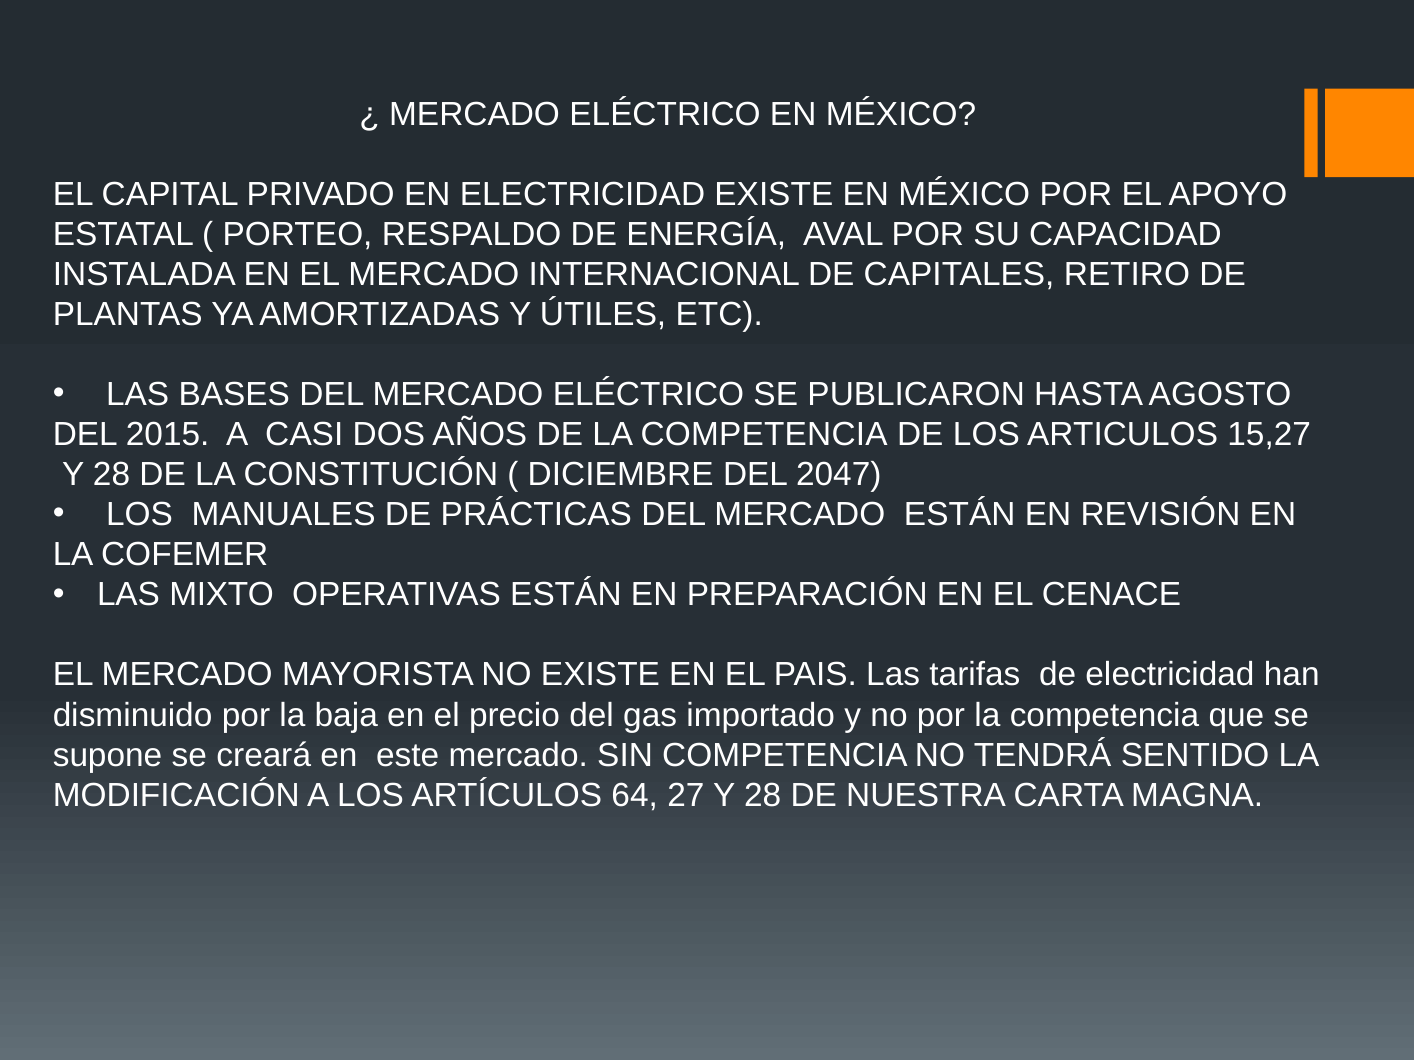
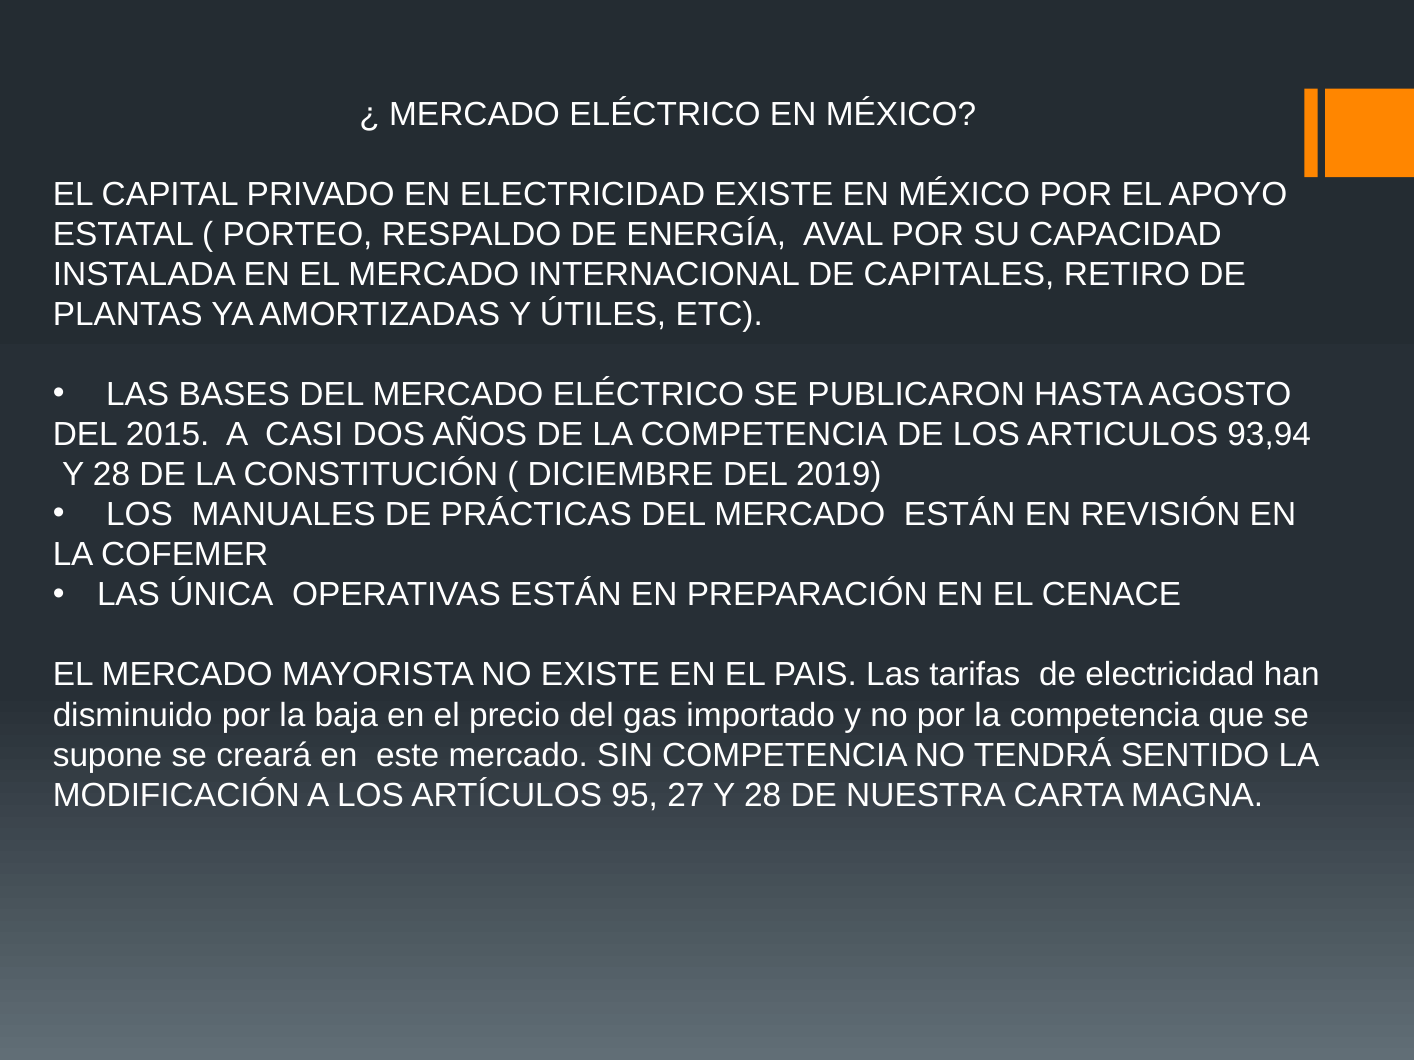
15,27: 15,27 -> 93,94
2047: 2047 -> 2019
MIXTO: MIXTO -> ÚNICA
64: 64 -> 95
